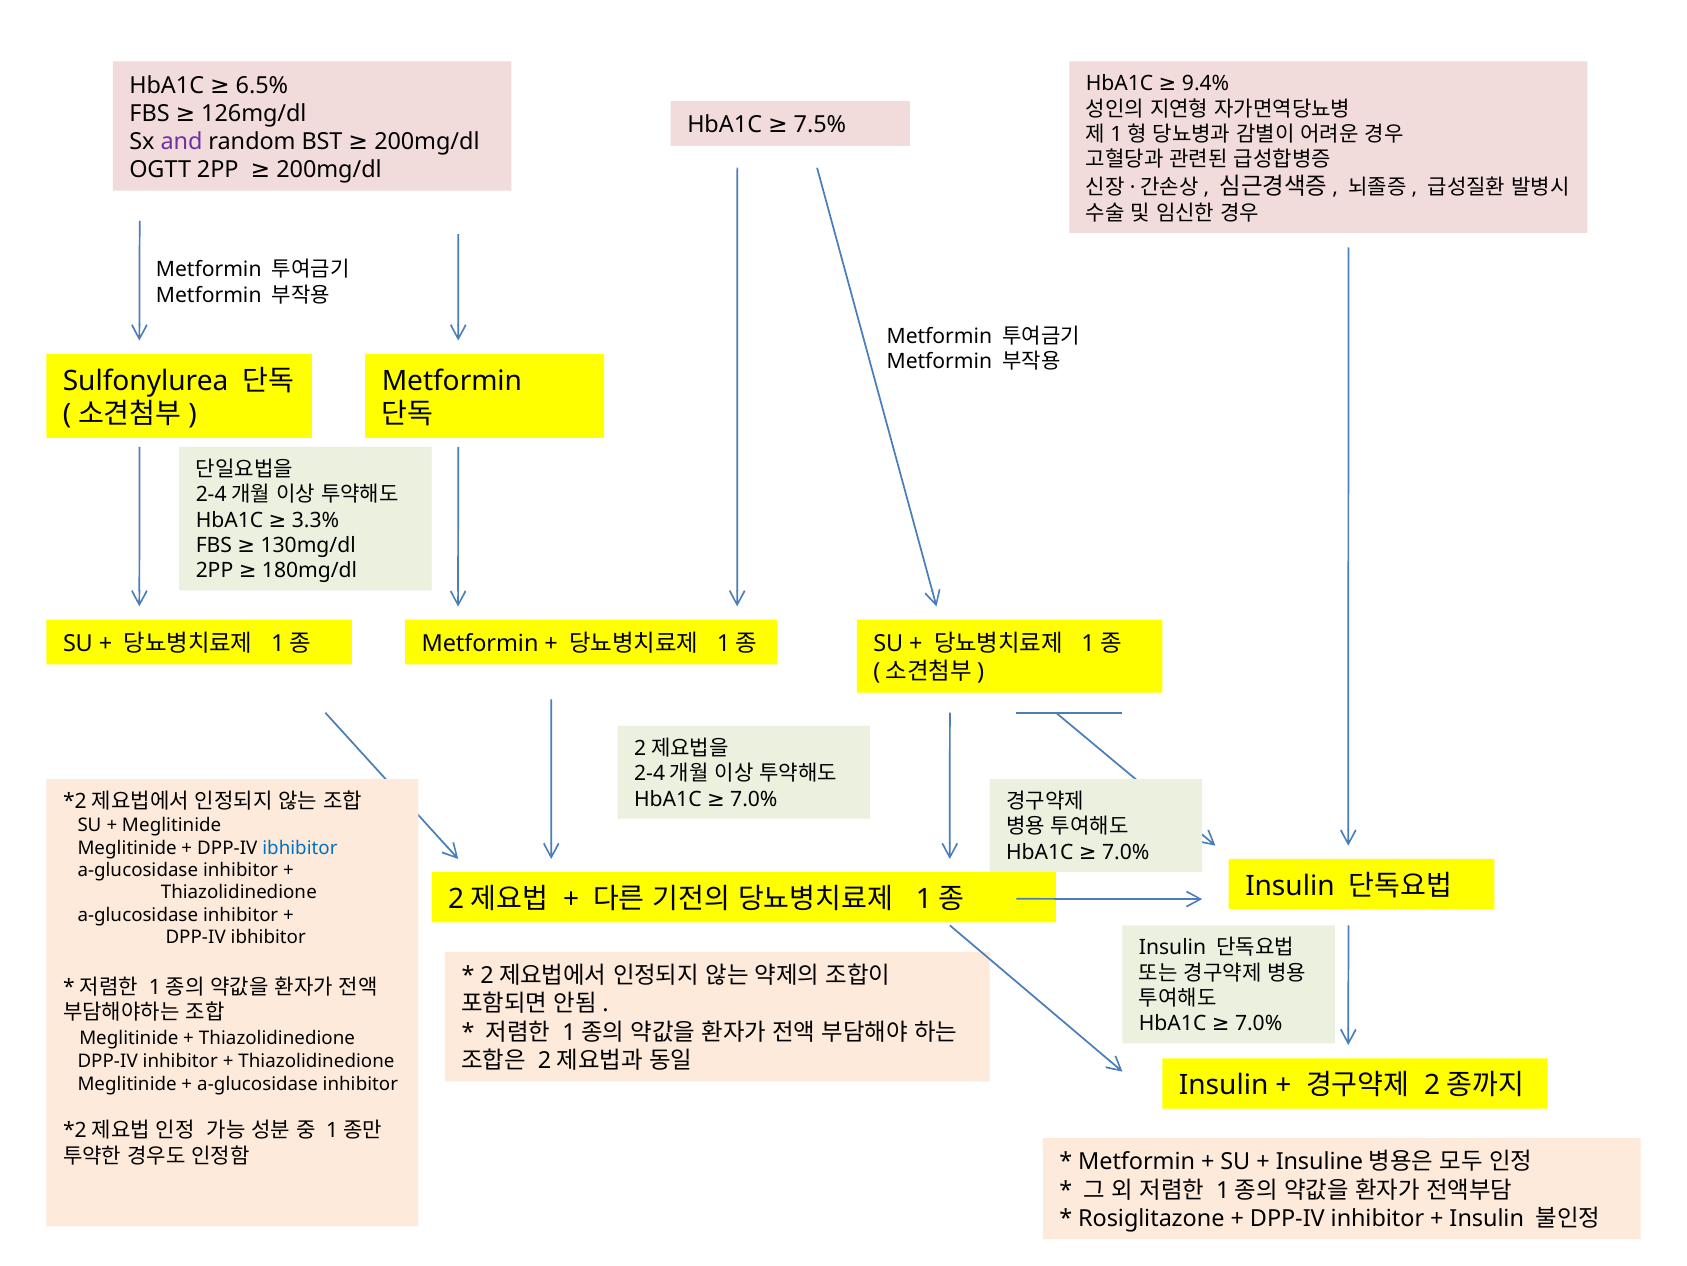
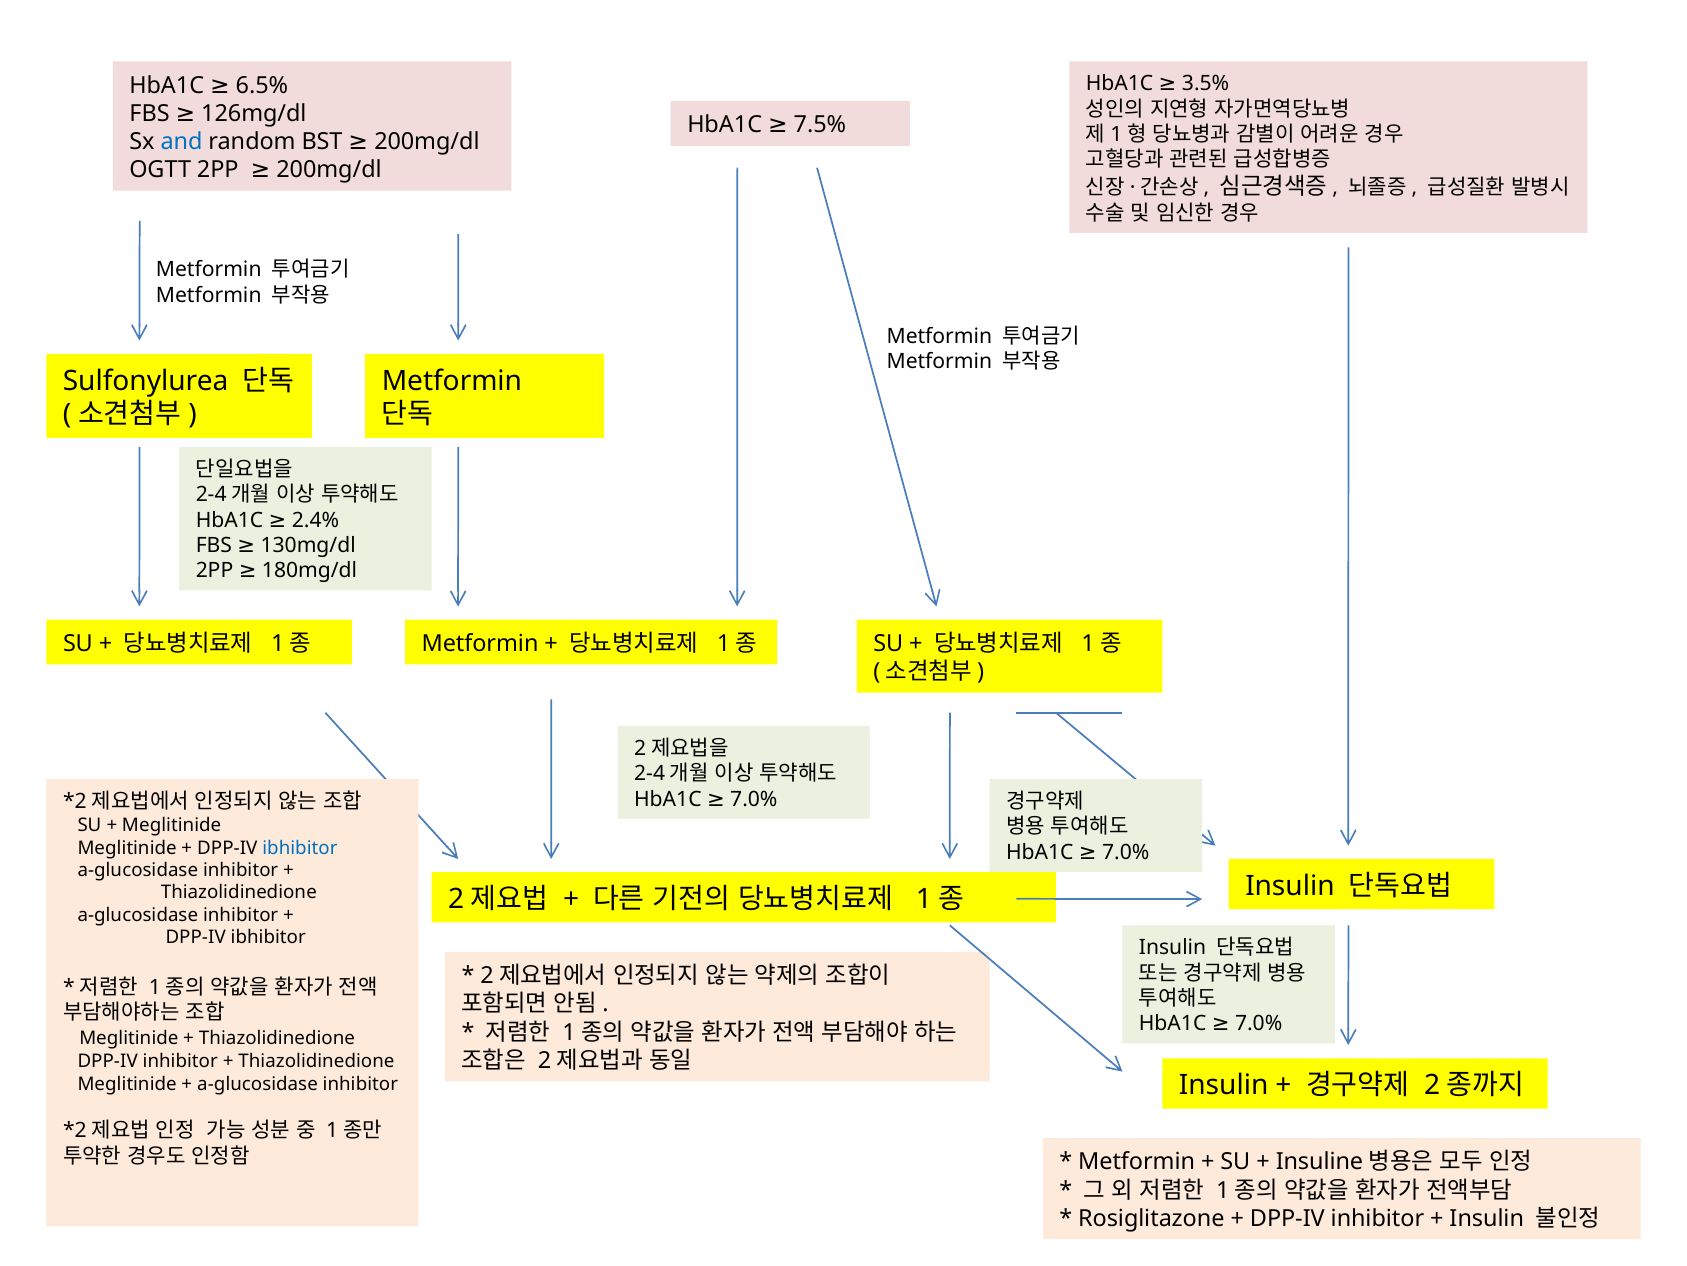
9.4%: 9.4% -> 3.5%
and colour: purple -> blue
3.3%: 3.3% -> 2.4%
